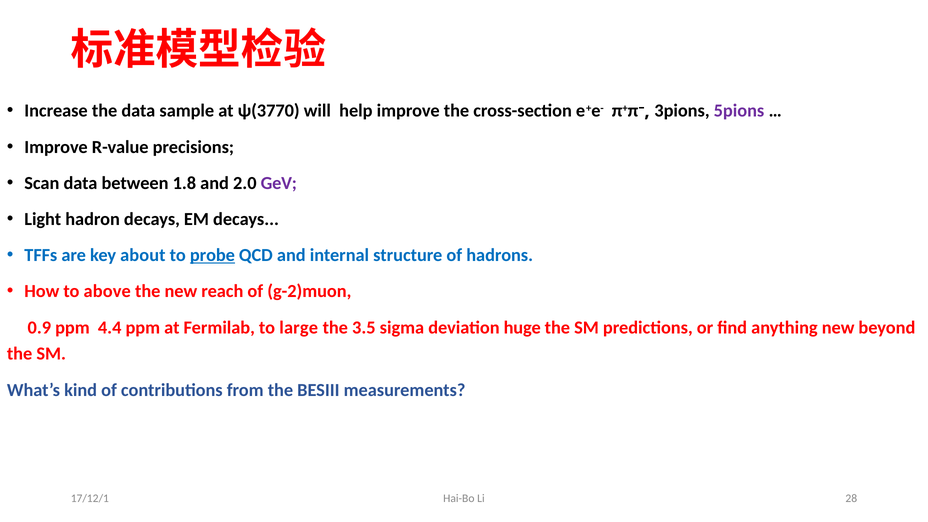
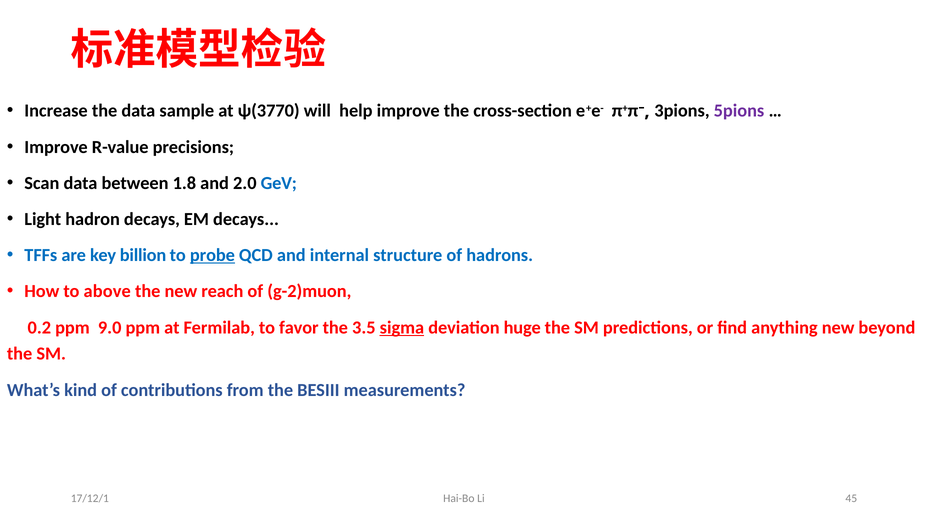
GeV colour: purple -> blue
about: about -> billion
0.9: 0.9 -> 0.2
4.4: 4.4 -> 9.0
large: large -> favor
sigma underline: none -> present
28: 28 -> 45
